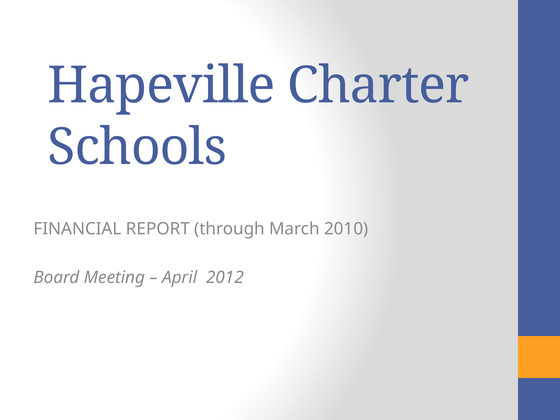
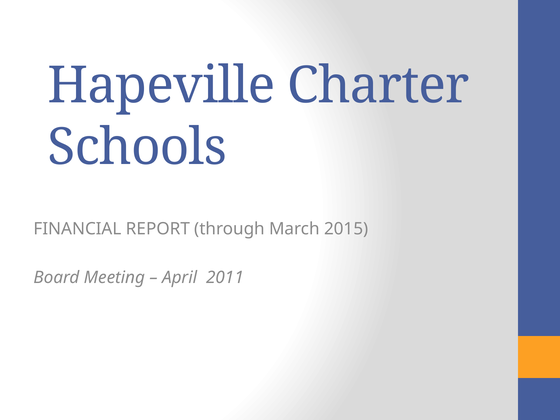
2010: 2010 -> 2015
2012: 2012 -> 2011
